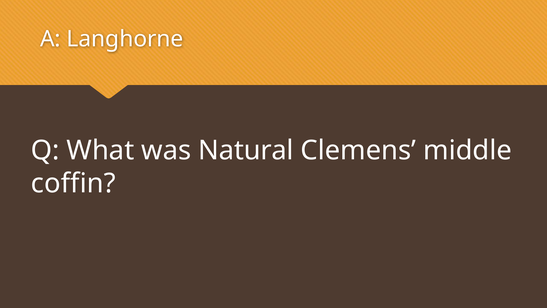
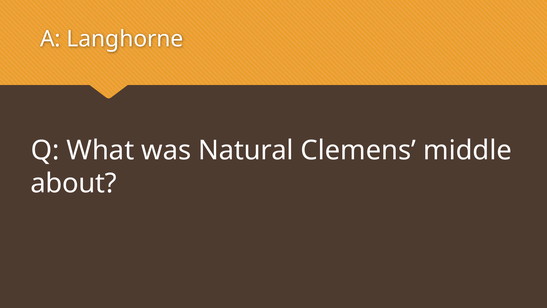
coffin: coffin -> about
